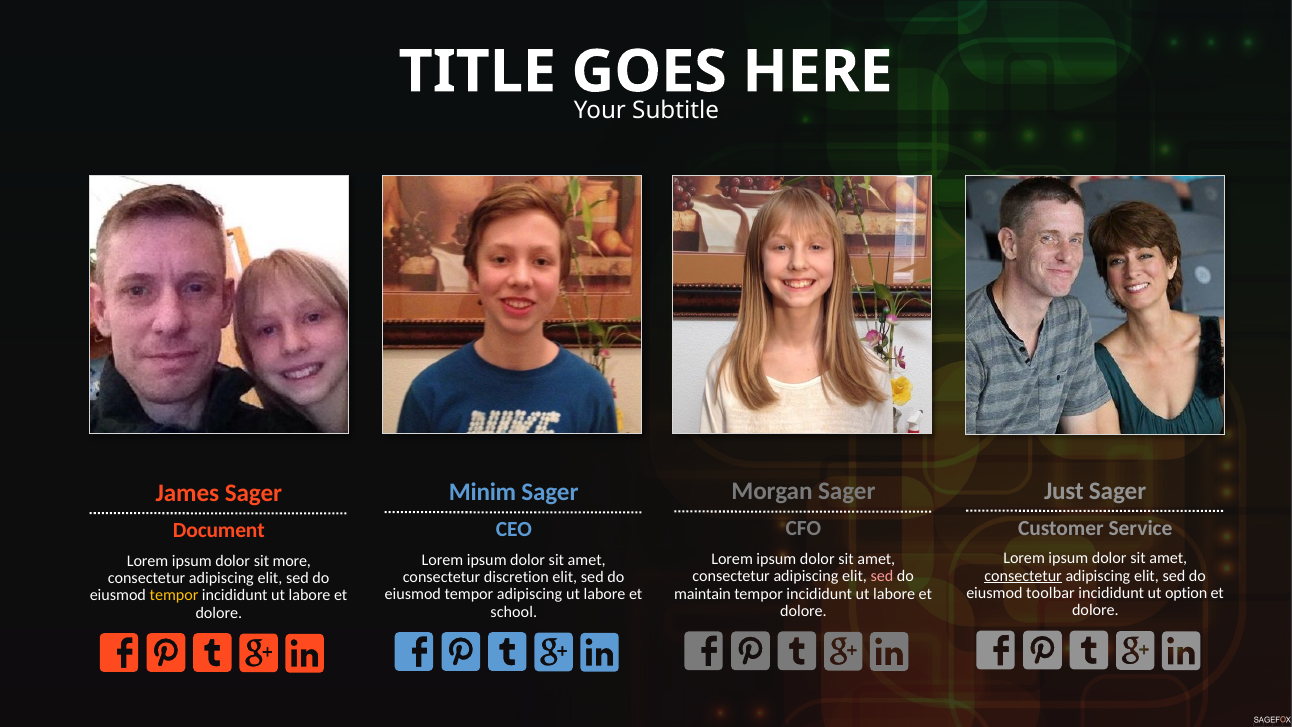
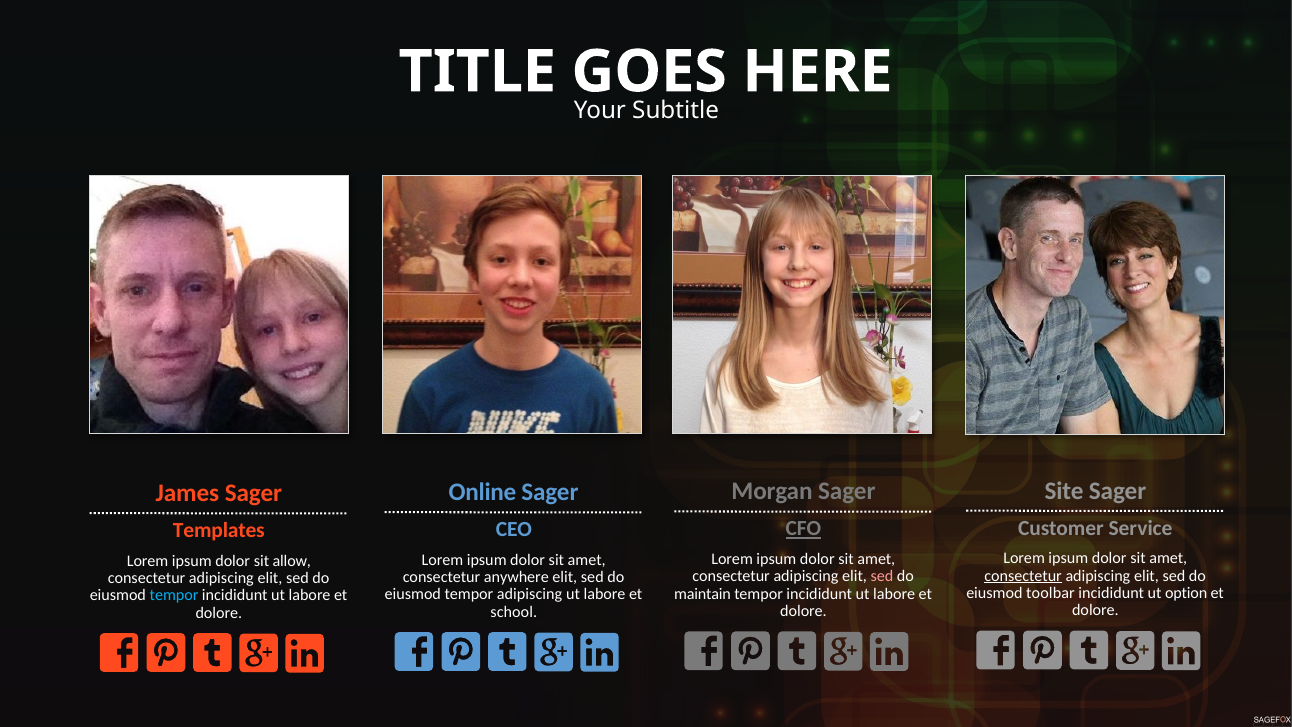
Just: Just -> Site
Minim: Minim -> Online
CFO underline: none -> present
Document: Document -> Templates
more: more -> allow
discretion: discretion -> anywhere
tempor at (174, 595) colour: yellow -> light blue
